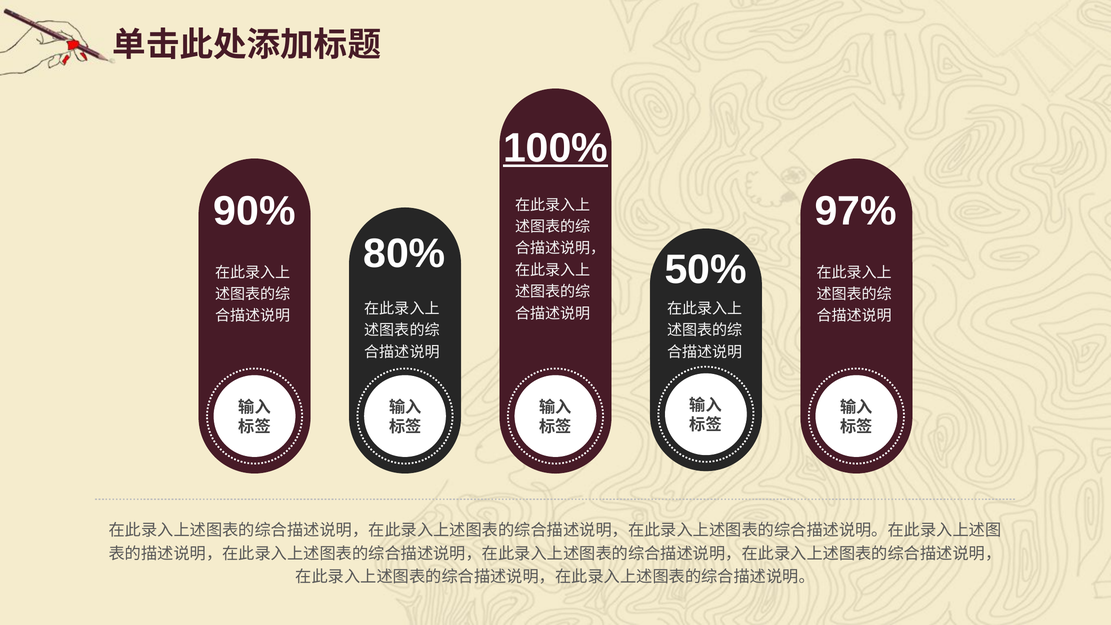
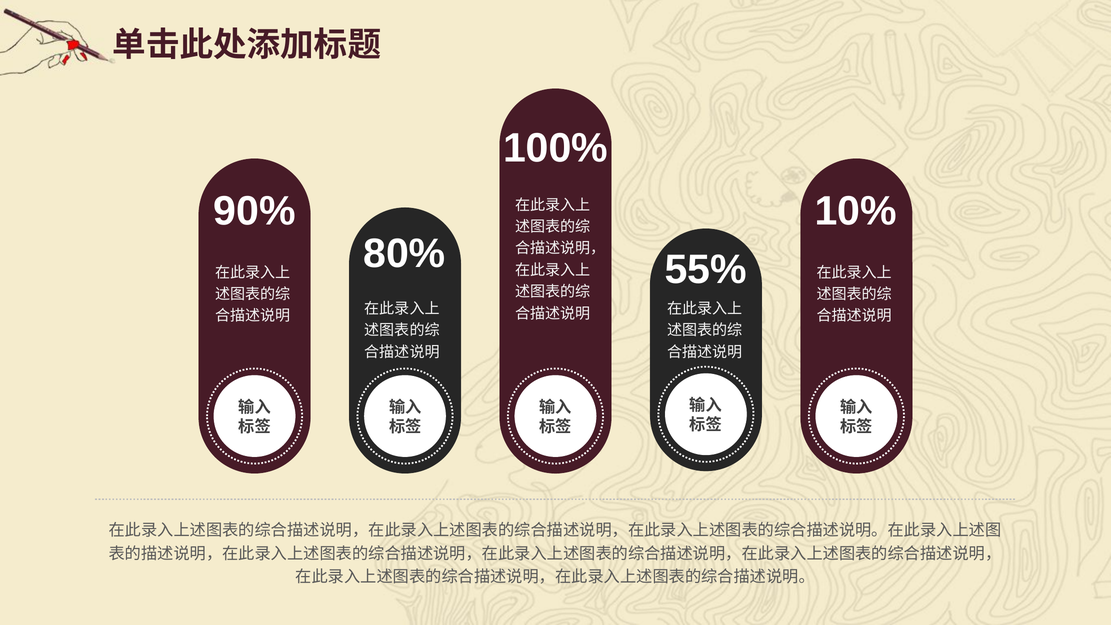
100% underline: present -> none
97%: 97% -> 10%
50%: 50% -> 55%
